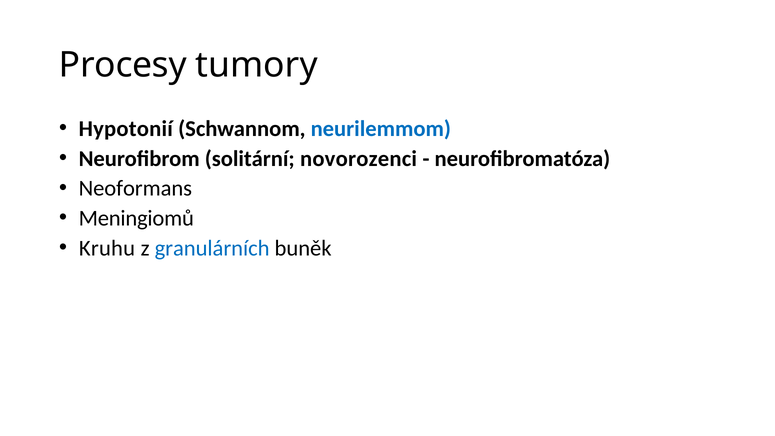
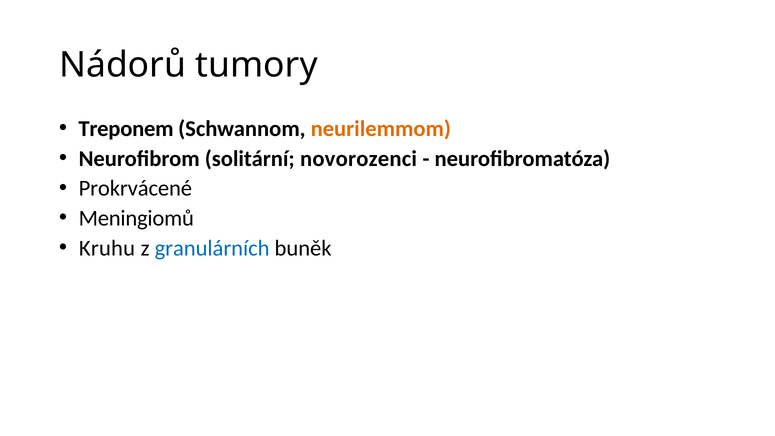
Procesy: Procesy -> Nádorů
Hypotonií: Hypotonií -> Treponem
neurilemmom colour: blue -> orange
Neoformans: Neoformans -> Prokrvácené
